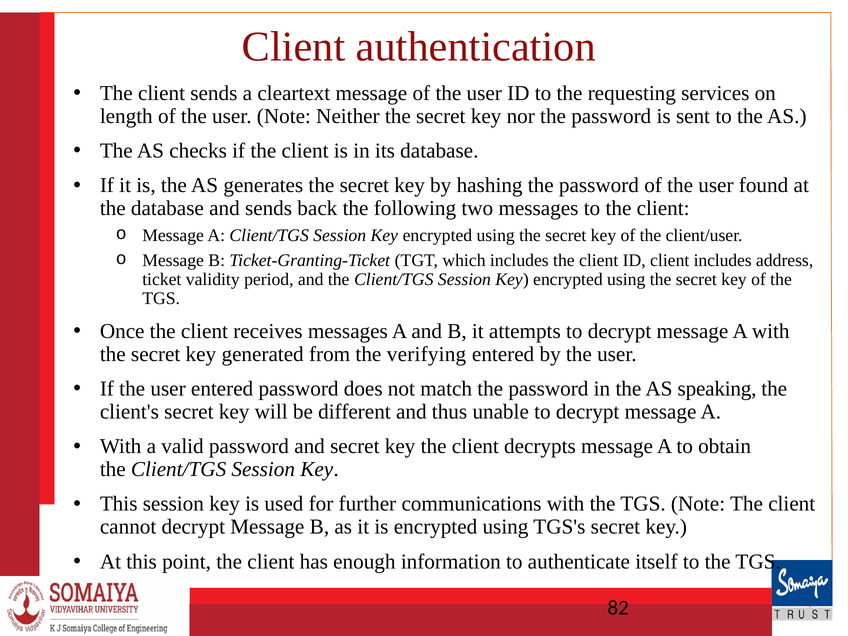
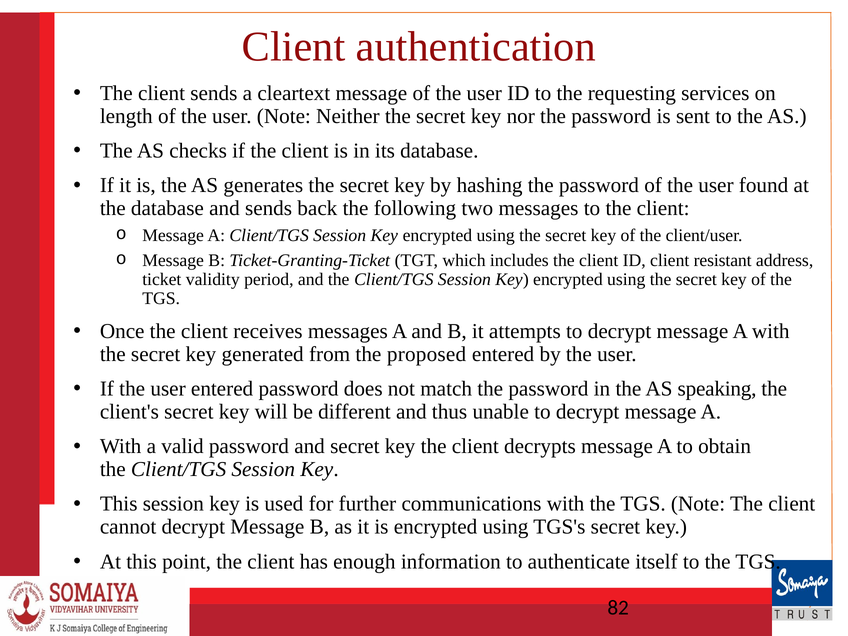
client includes: includes -> resistant
verifying: verifying -> proposed
